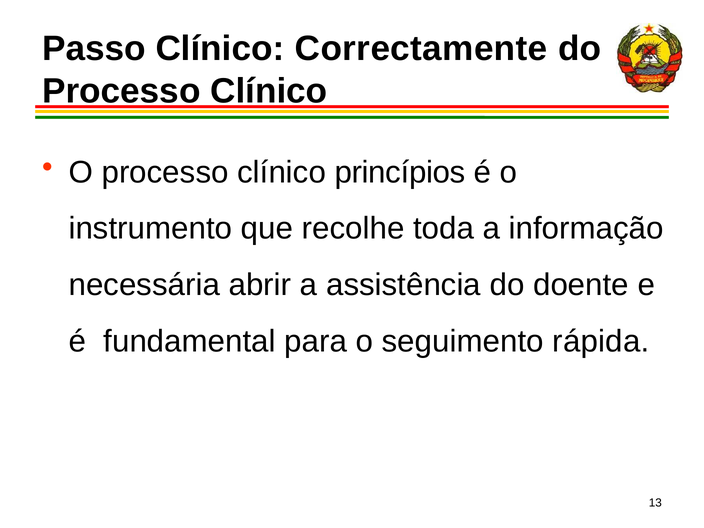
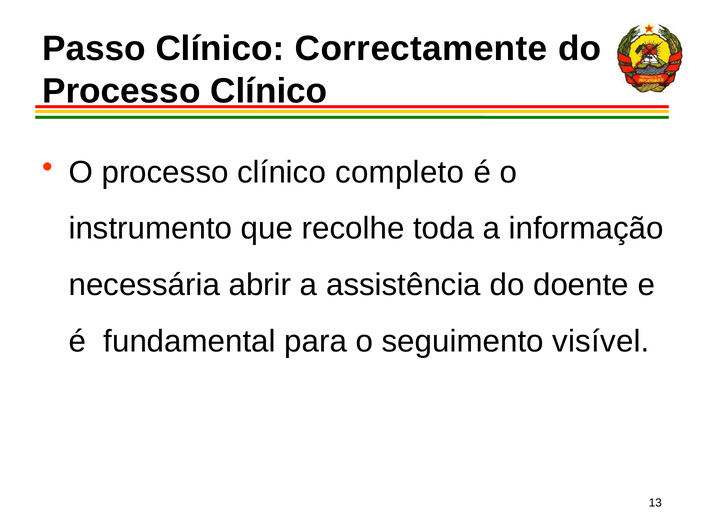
princípios: princípios -> completo
rápida: rápida -> visível
